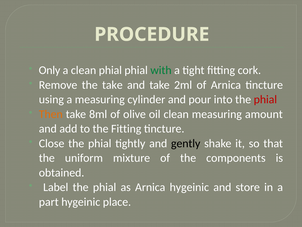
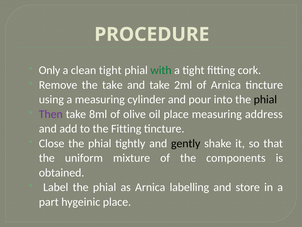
clean phial: phial -> tight
phial at (265, 99) colour: red -> black
Then colour: orange -> purple
oil clean: clean -> place
amount: amount -> address
Arnica hygeinic: hygeinic -> labelling
